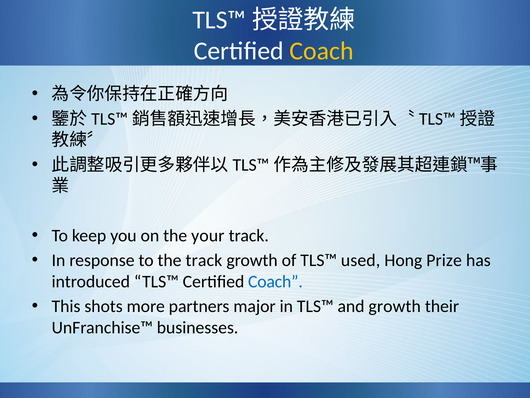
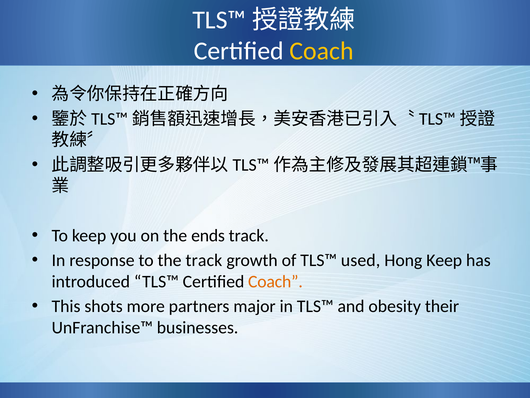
your: your -> ends
Hong Prize: Prize -> Keep
Coach at (275, 281) colour: blue -> orange
and growth: growth -> obesity
